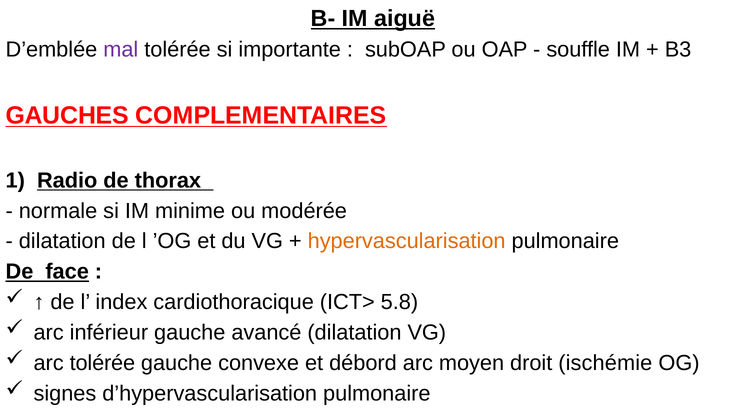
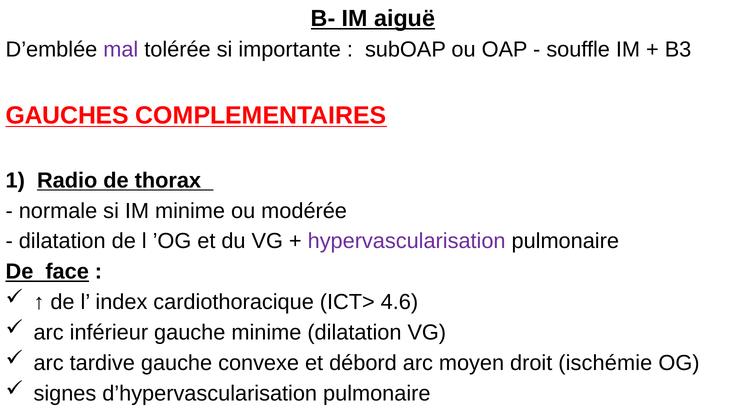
hypervascularisation colour: orange -> purple
5.8: 5.8 -> 4.6
gauche avancé: avancé -> minime
arc tolérée: tolérée -> tardive
